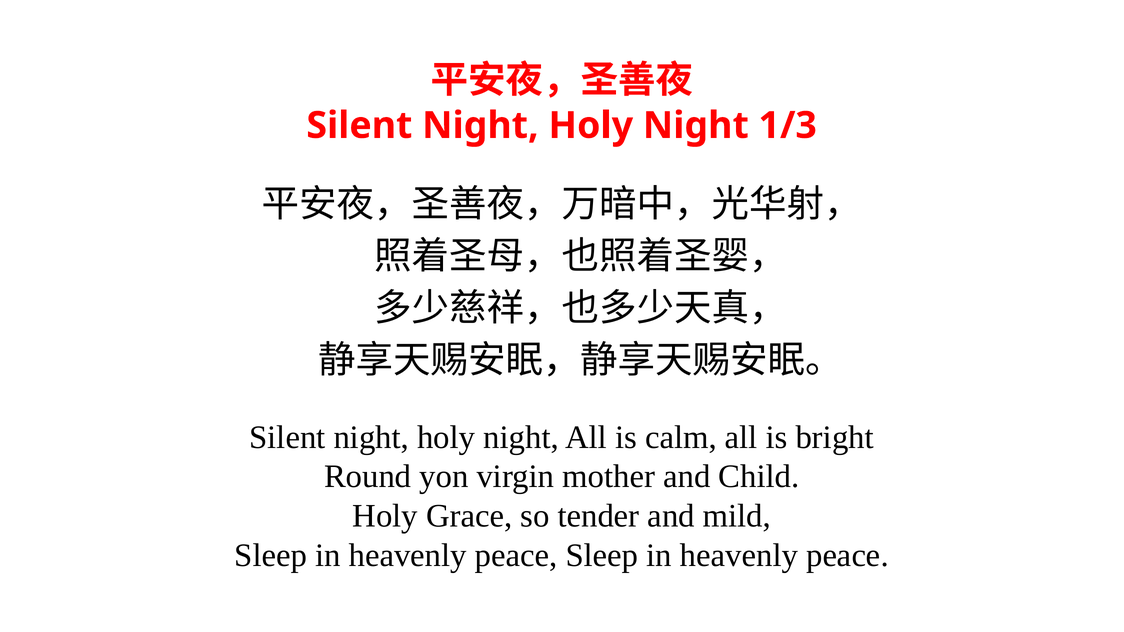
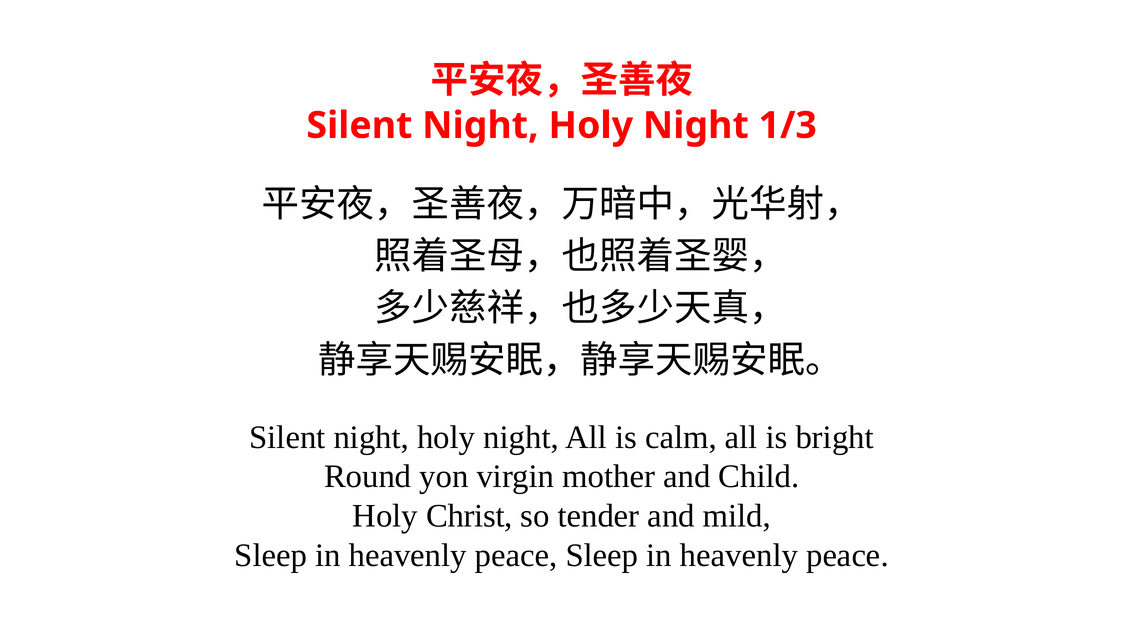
Grace: Grace -> Christ
